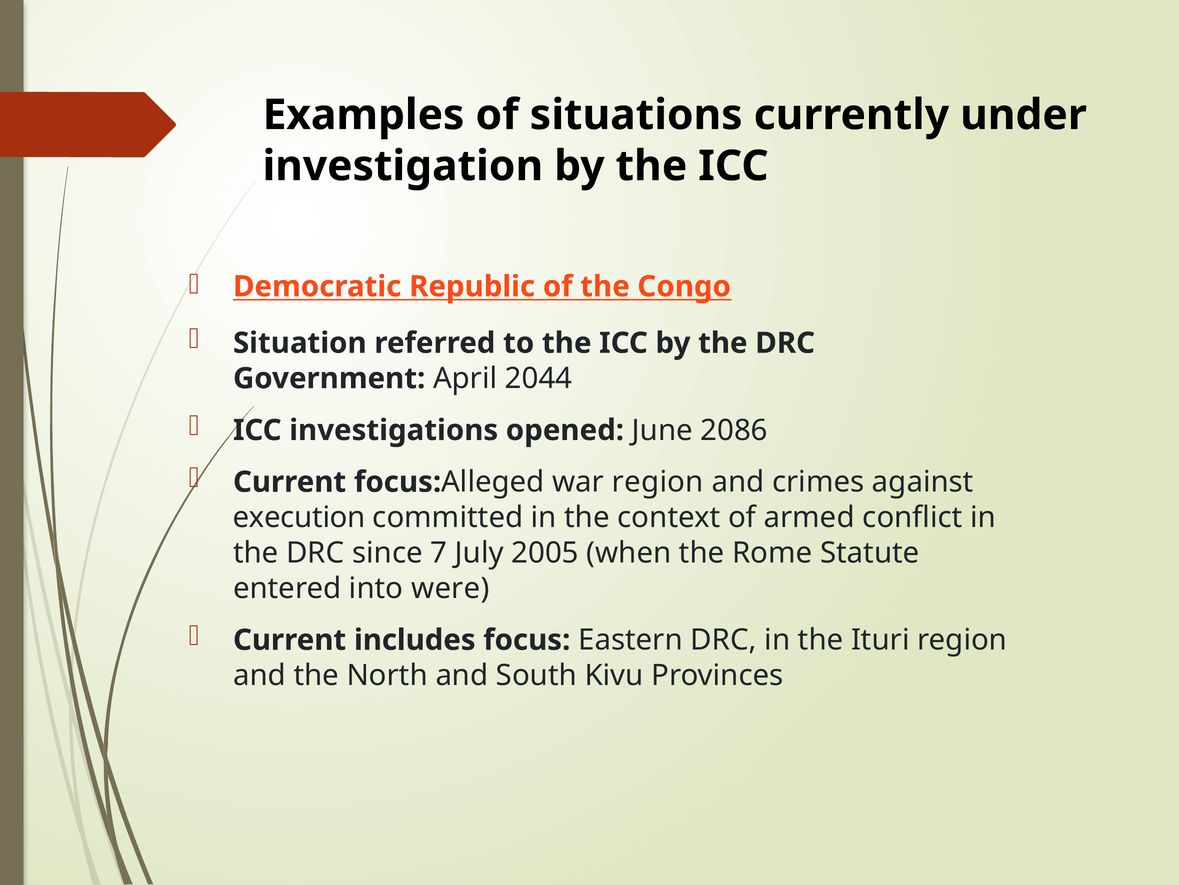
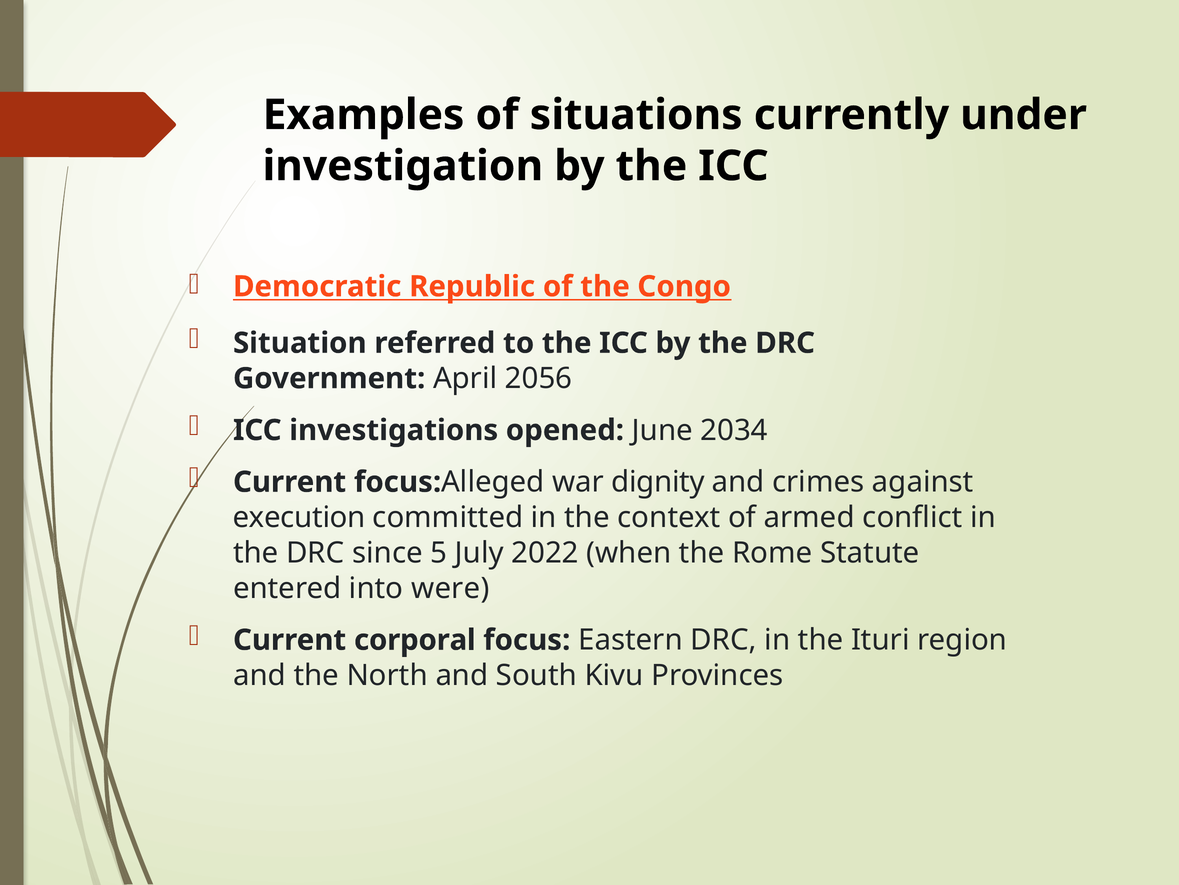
2044: 2044 -> 2056
2086: 2086 -> 2034
war region: region -> dignity
7: 7 -> 5
2005: 2005 -> 2022
includes: includes -> corporal
